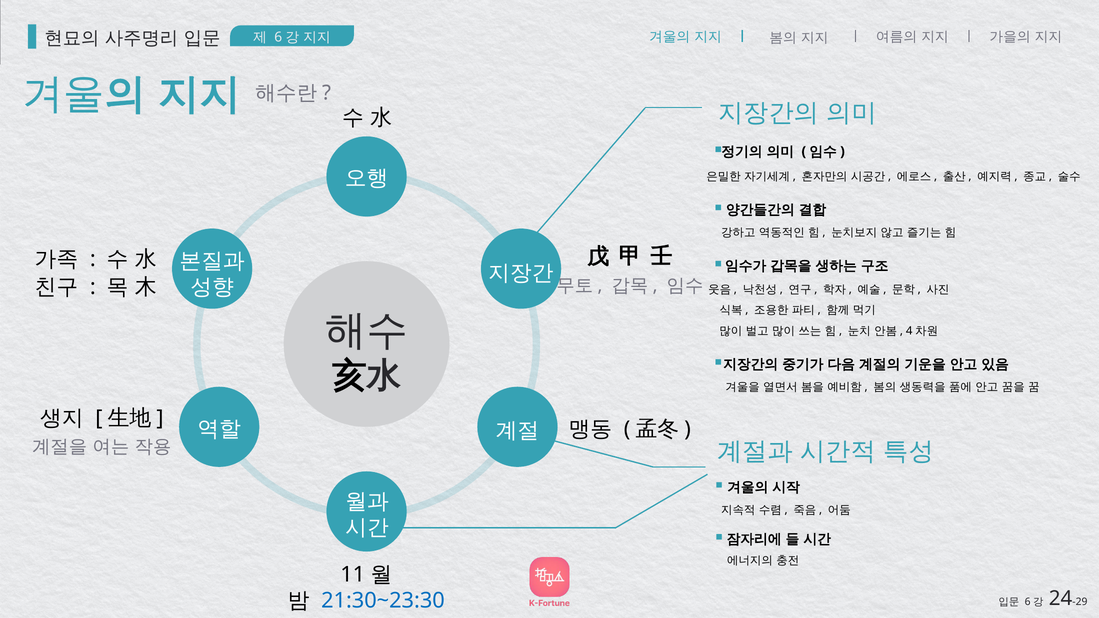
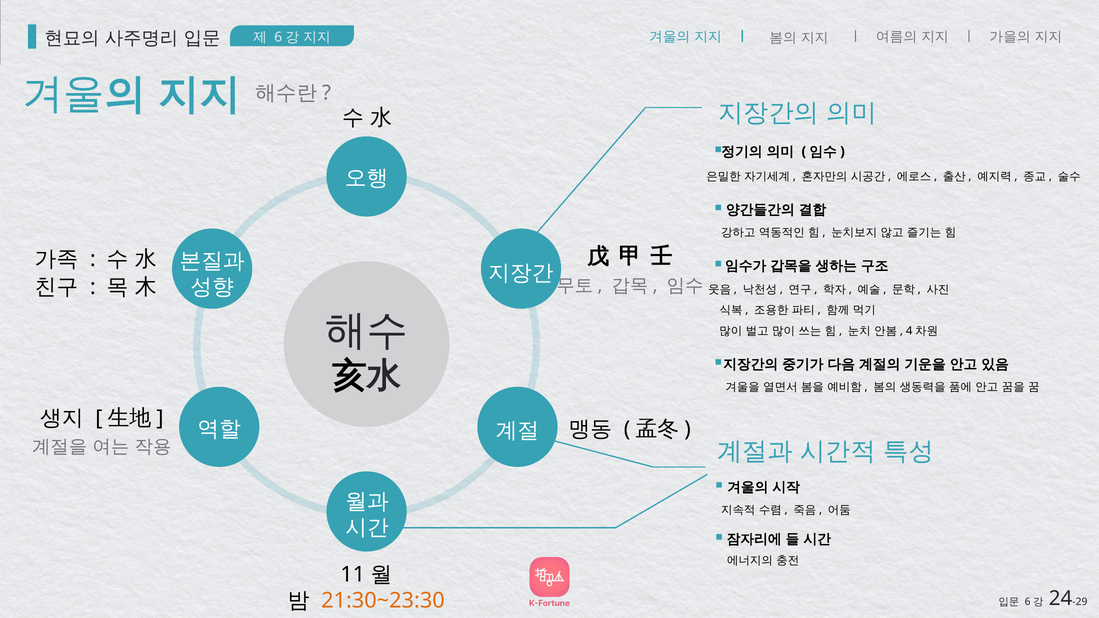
21:30~23:30 colour: blue -> orange
